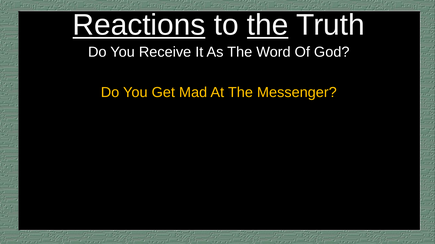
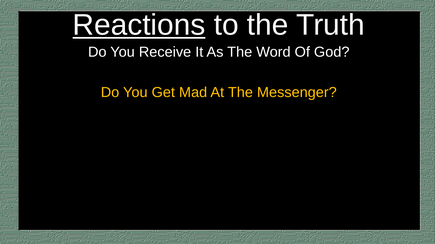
the at (268, 25) underline: present -> none
